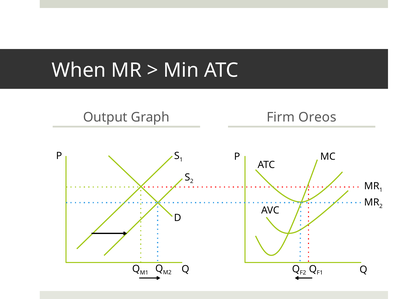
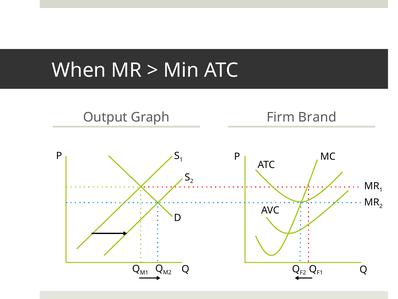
Oreos: Oreos -> Brand
